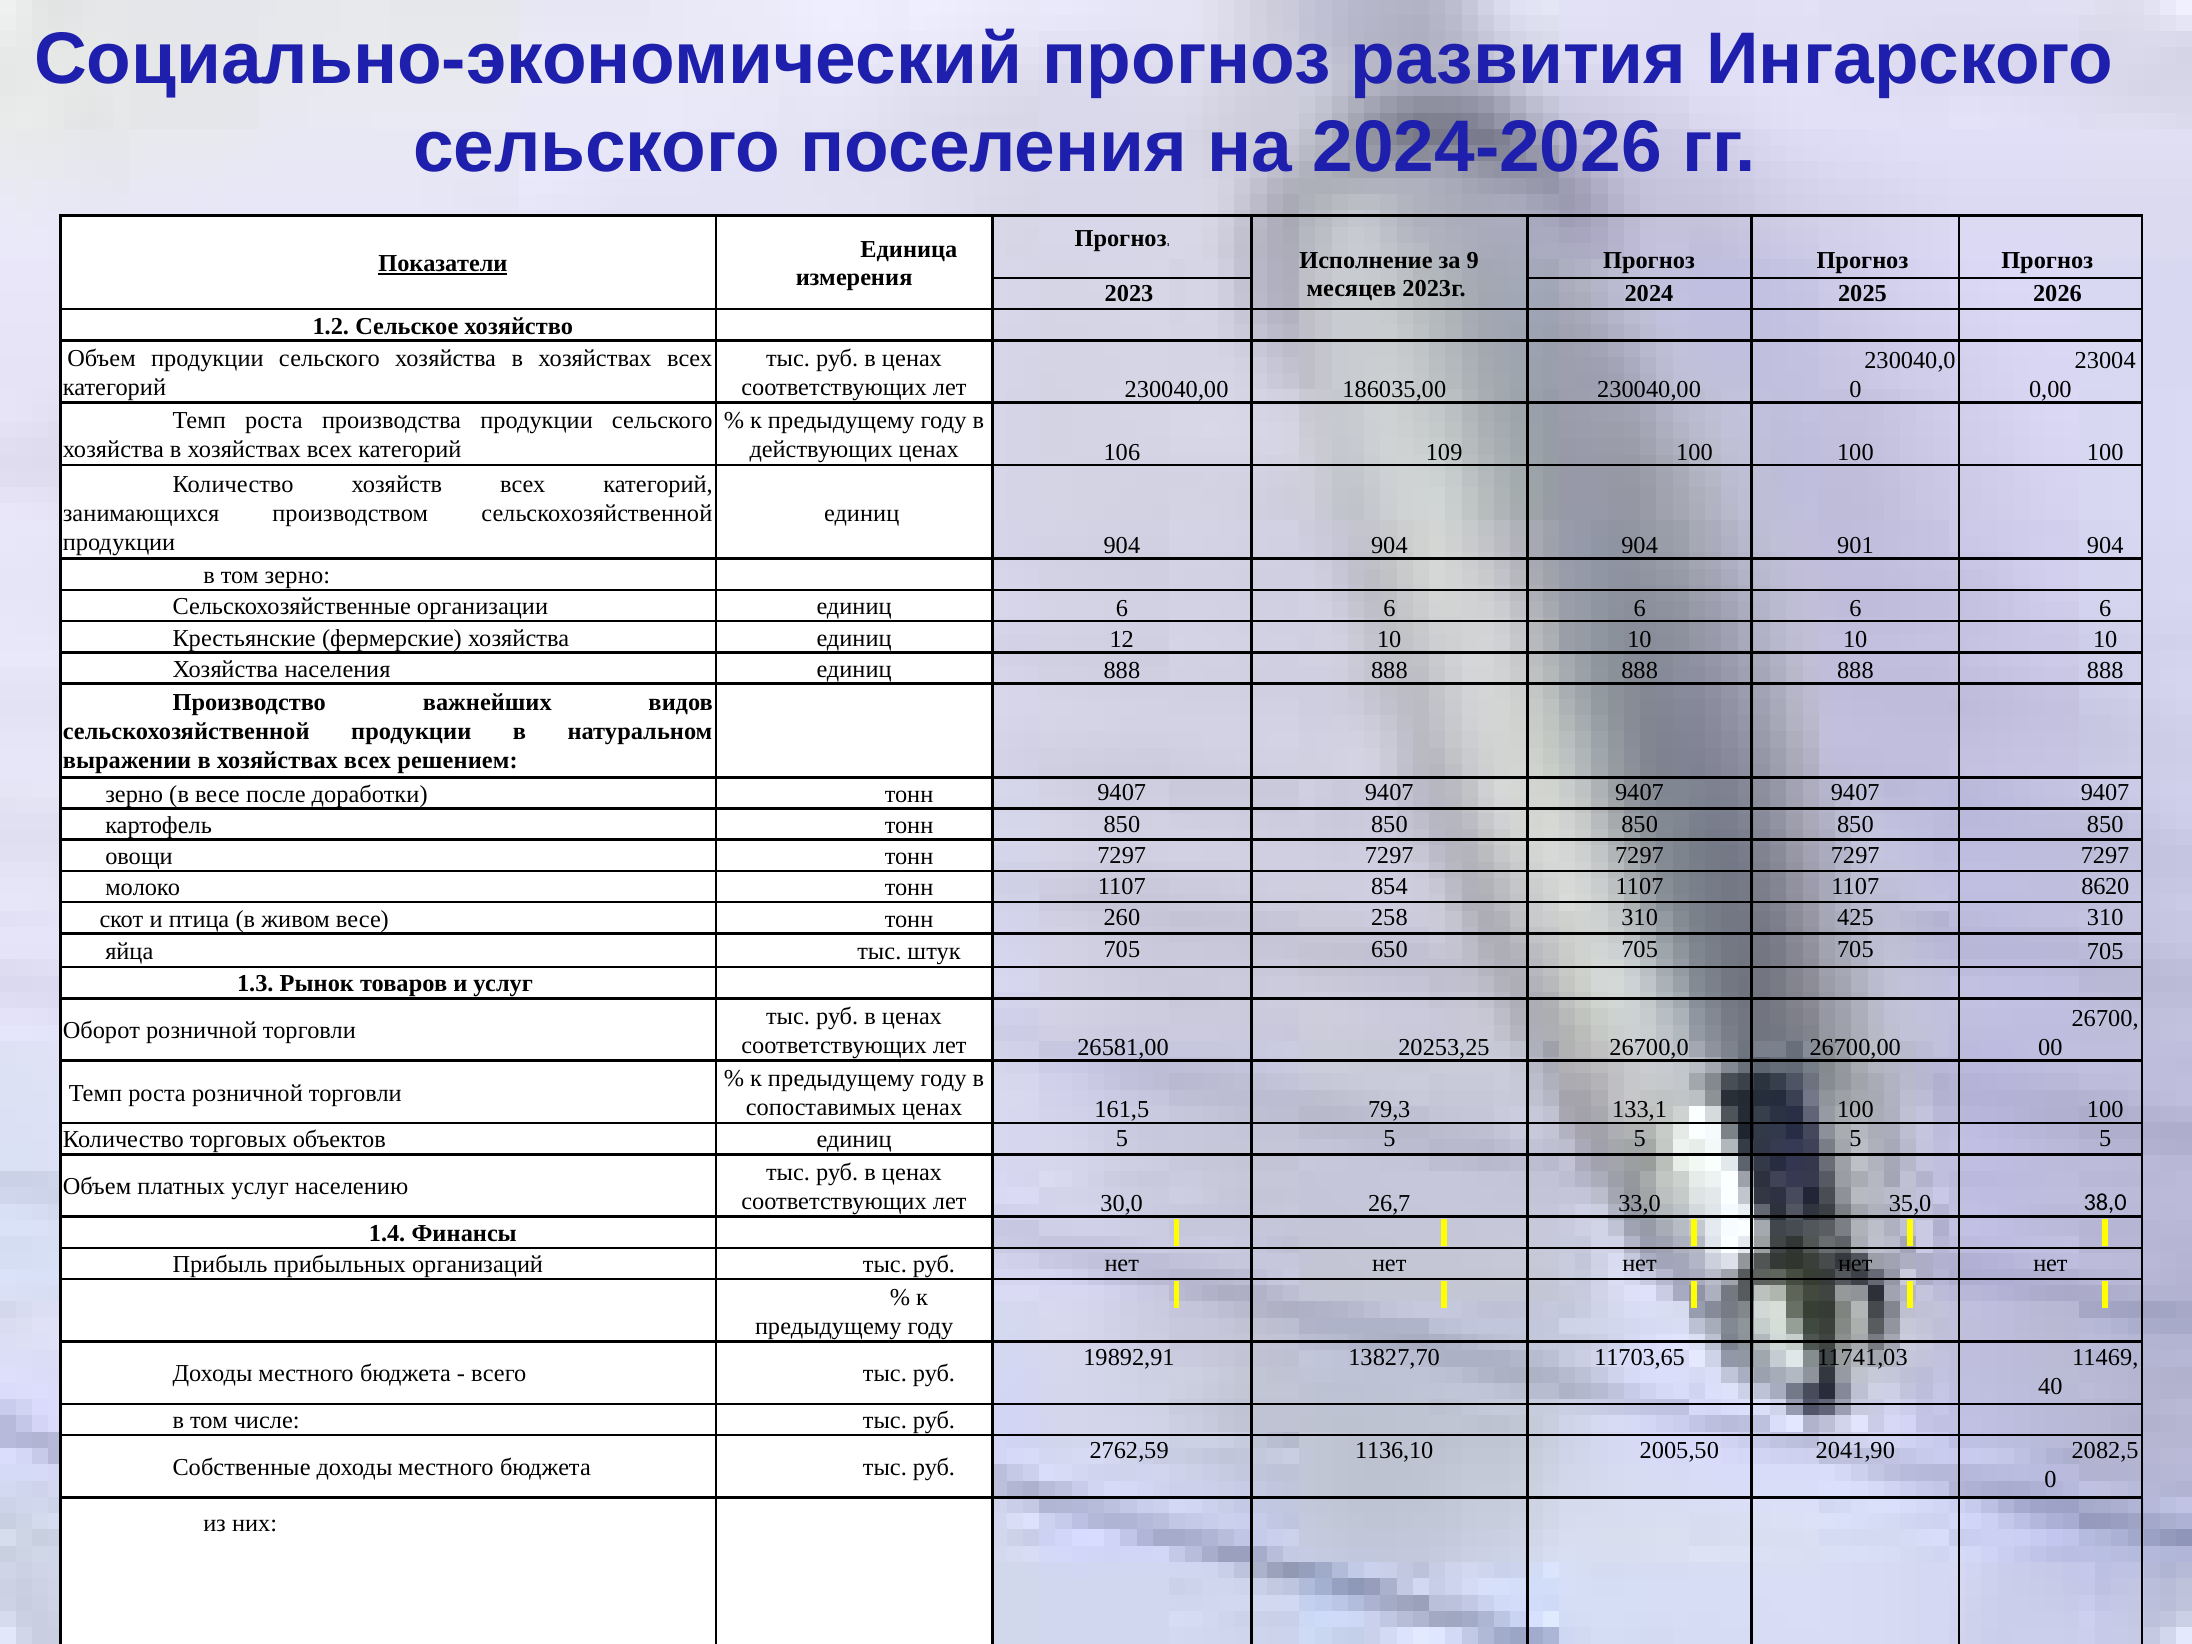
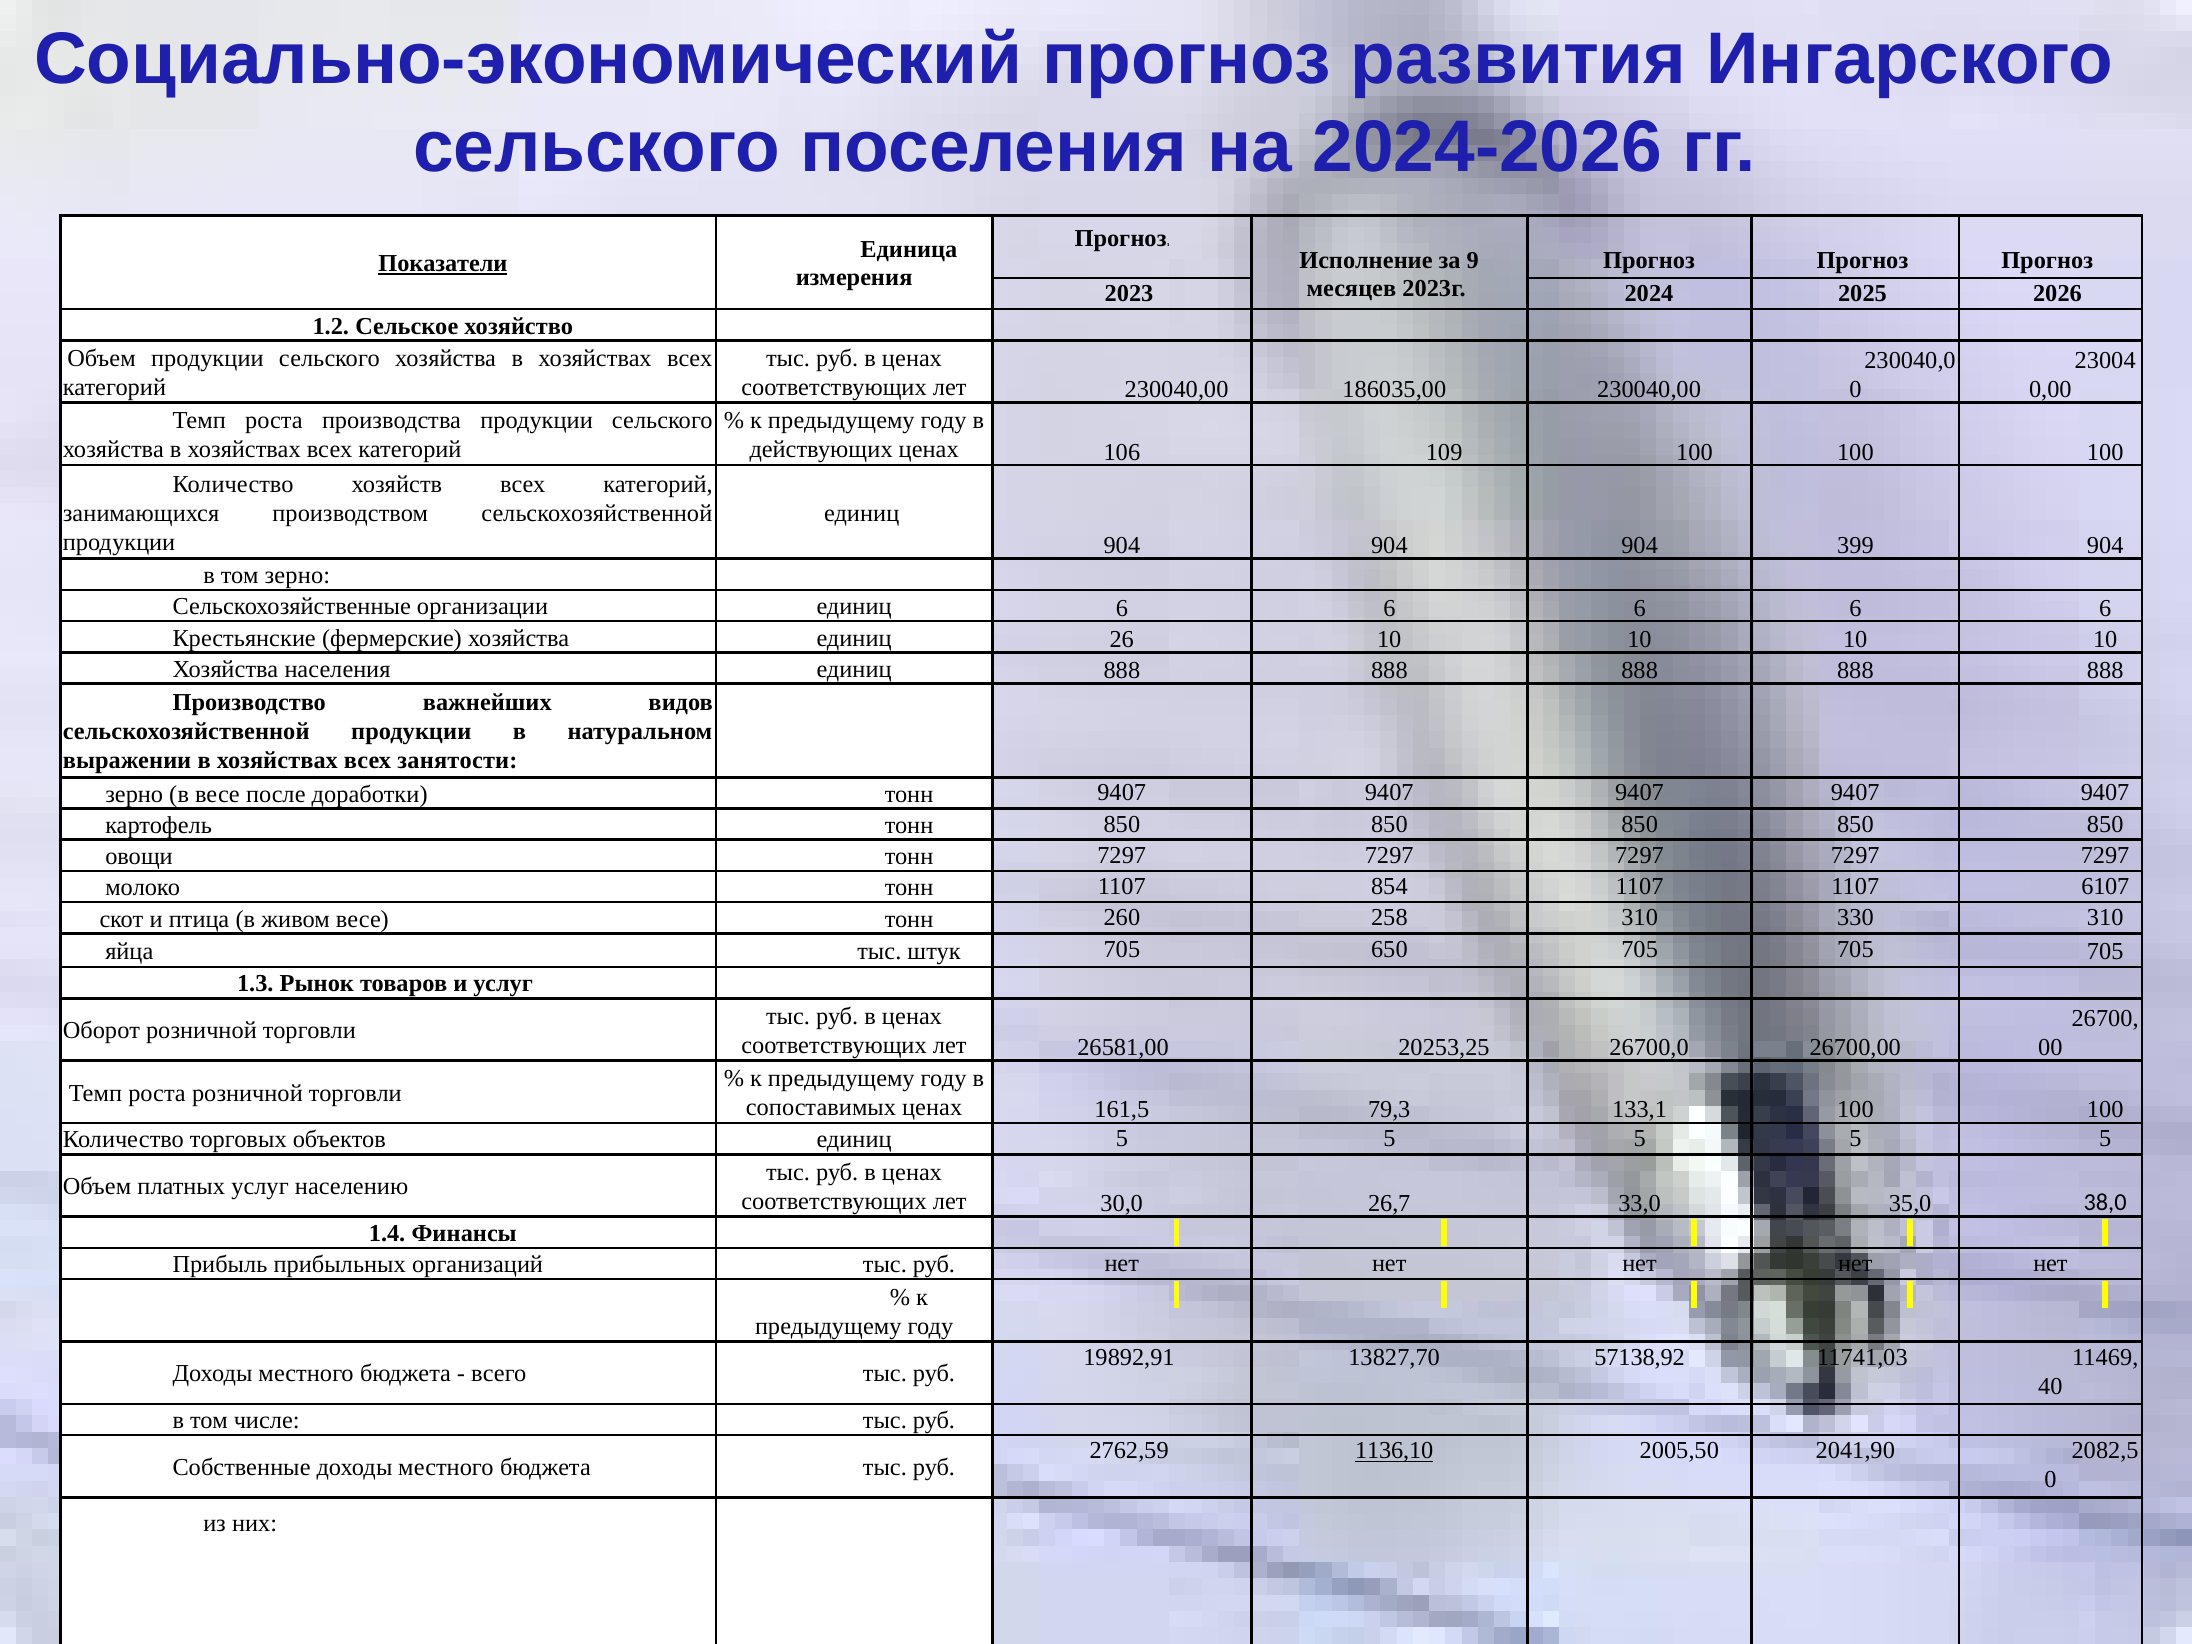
901: 901 -> 399
12: 12 -> 26
решением: решением -> занятости
8620: 8620 -> 6107
425: 425 -> 330
11703,65: 11703,65 -> 57138,92
1136,10 underline: none -> present
